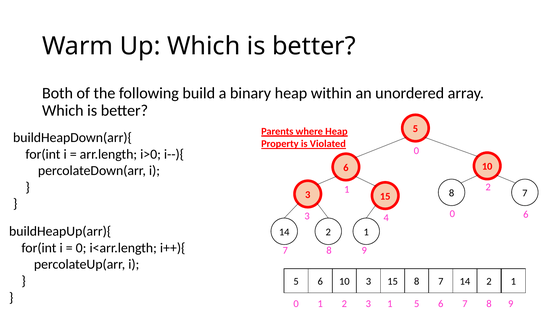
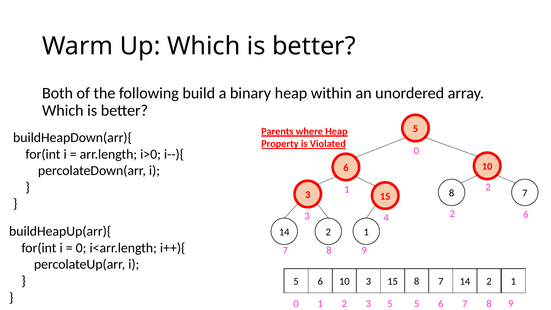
3 0: 0 -> 2
3 1: 1 -> 5
